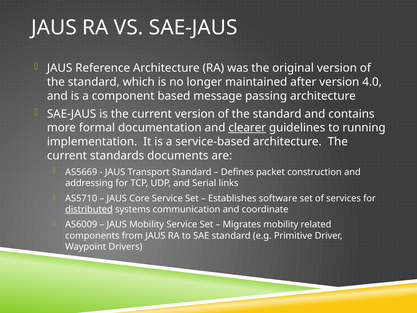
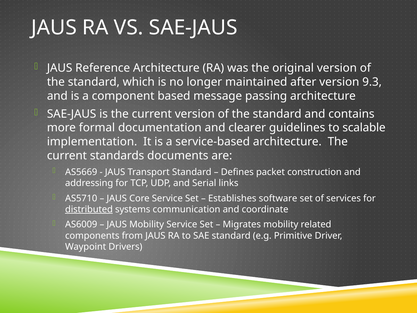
4.0: 4.0 -> 9.3
clearer underline: present -> none
running: running -> scalable
